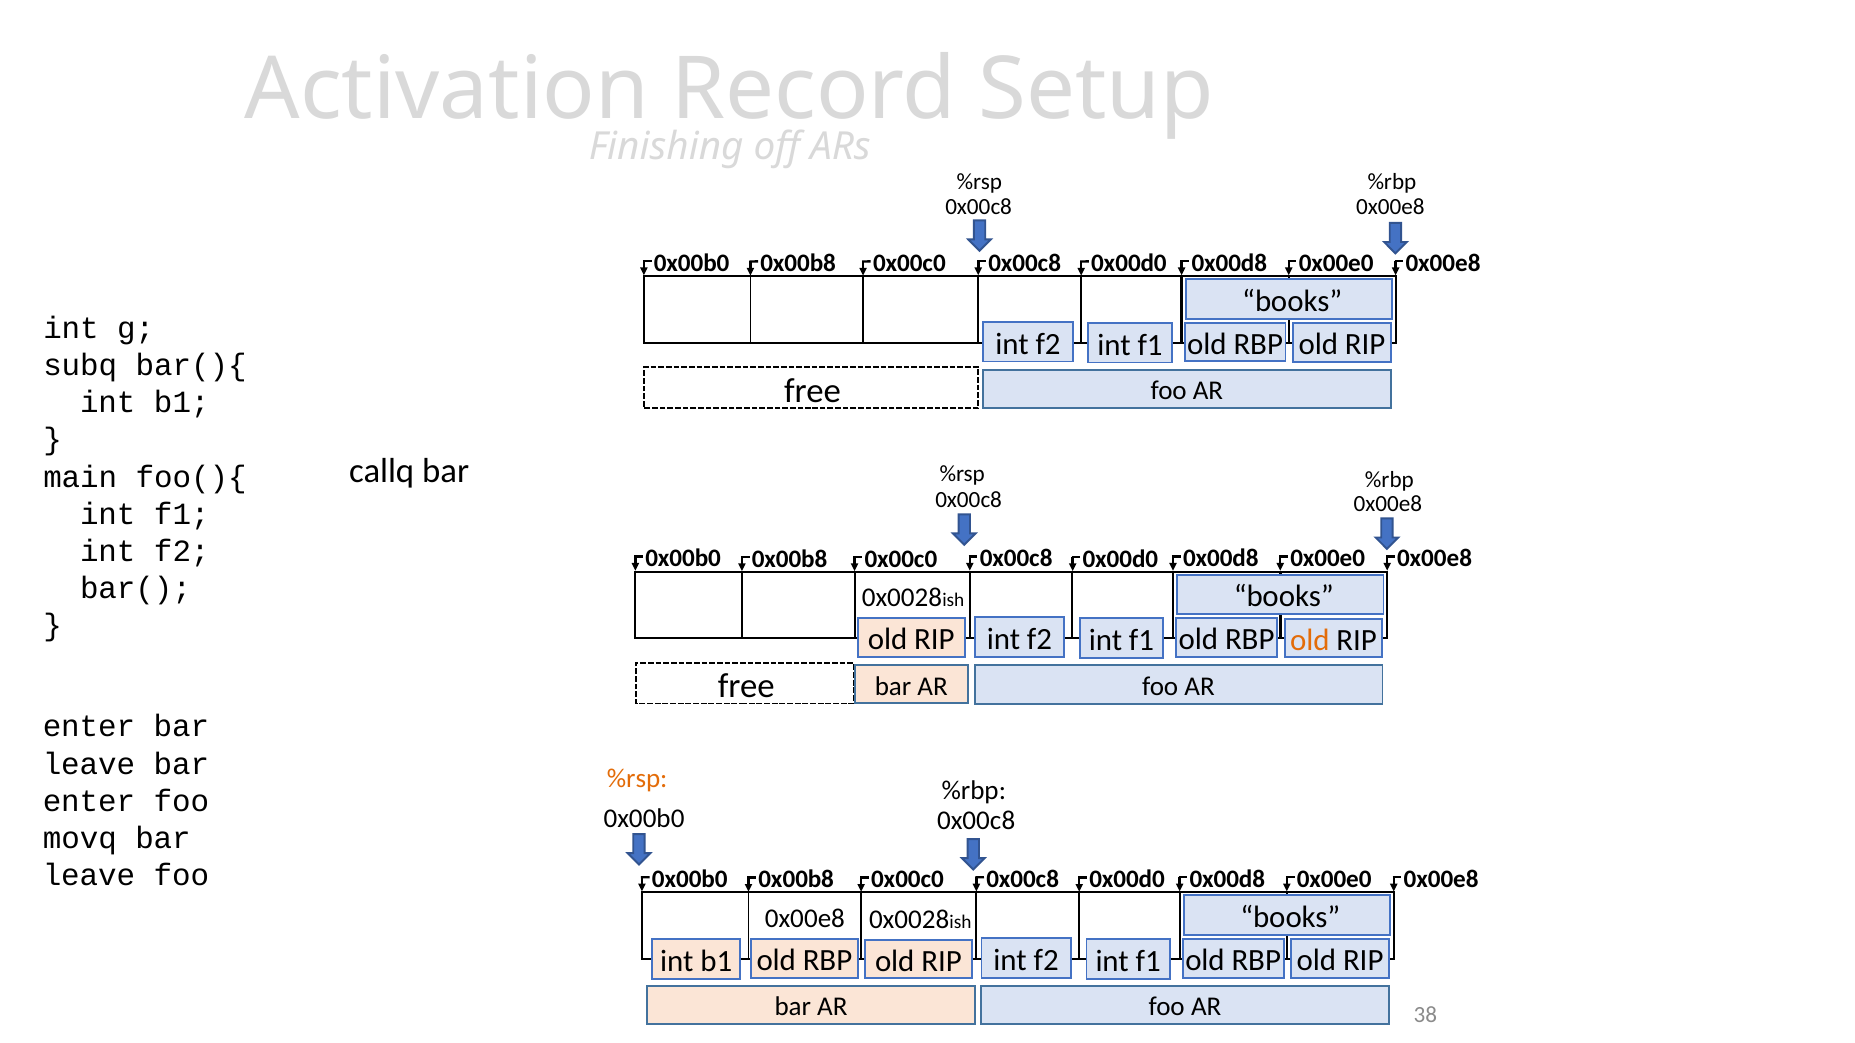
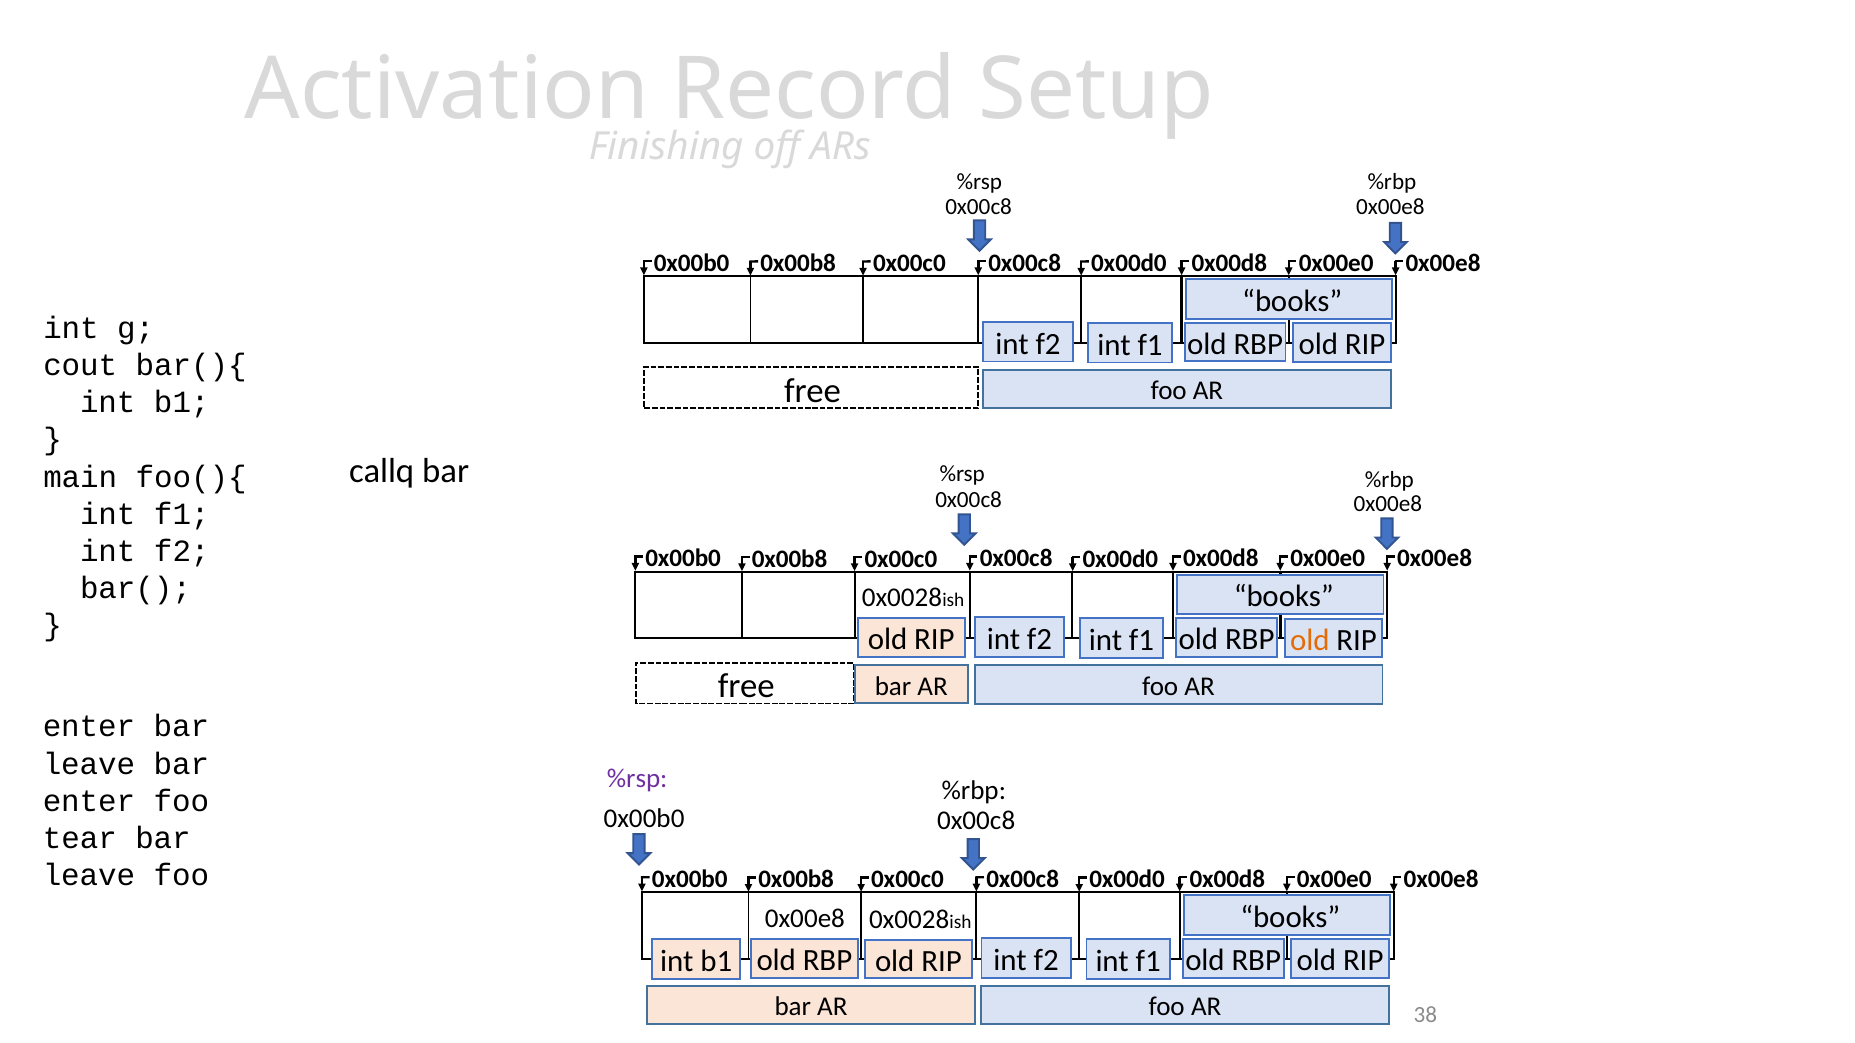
subq: subq -> cout
%rsp at (637, 779) colour: orange -> purple
movq: movq -> tear
